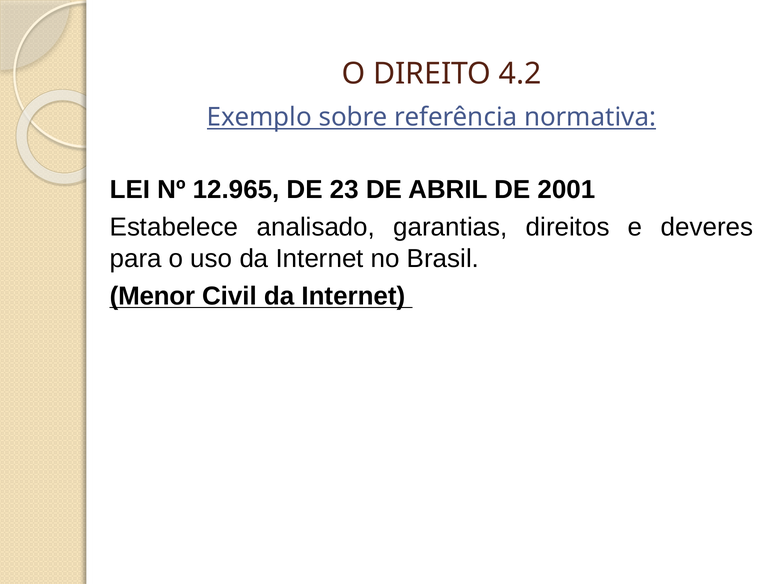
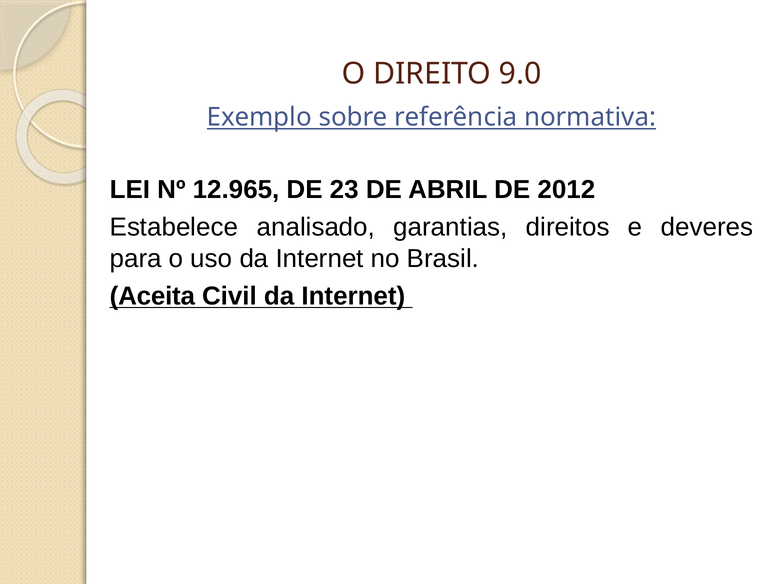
4.2: 4.2 -> 9.0
2001: 2001 -> 2012
Menor: Menor -> Aceita
